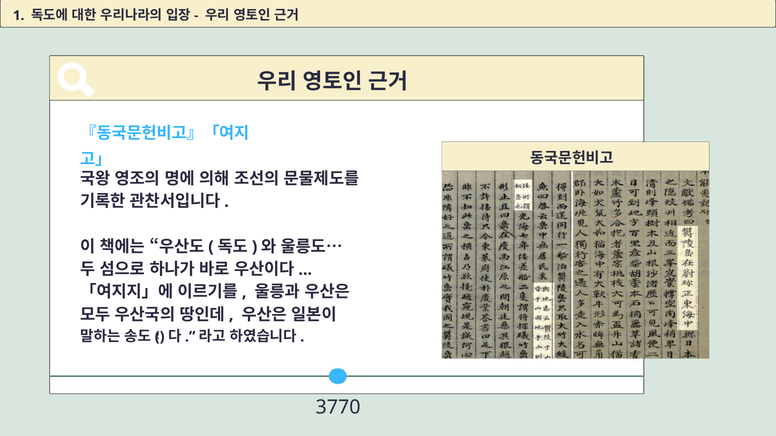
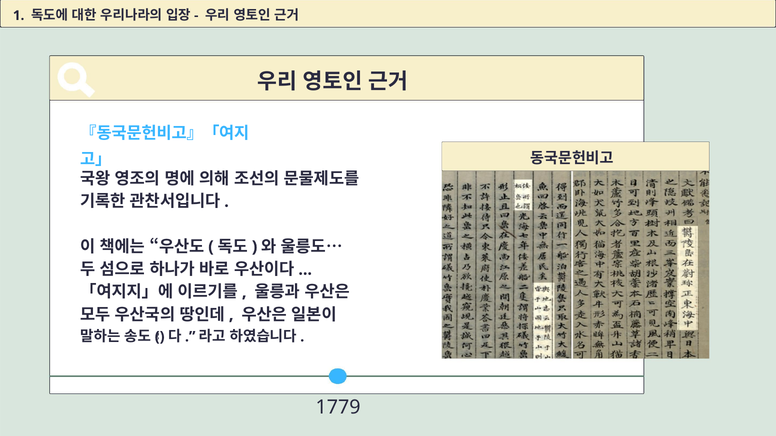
3770: 3770 -> 1779
